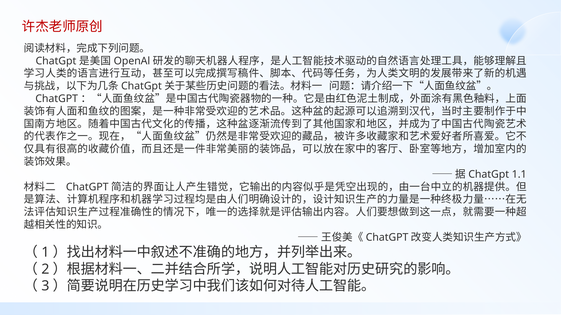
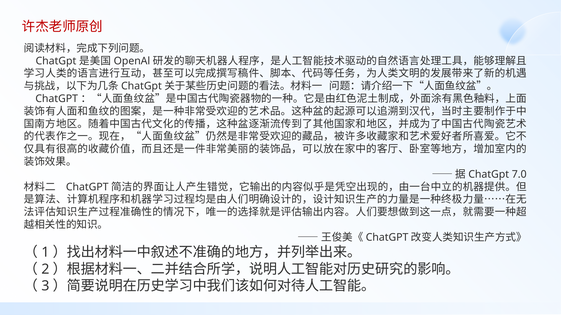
1.1: 1.1 -> 7.0
